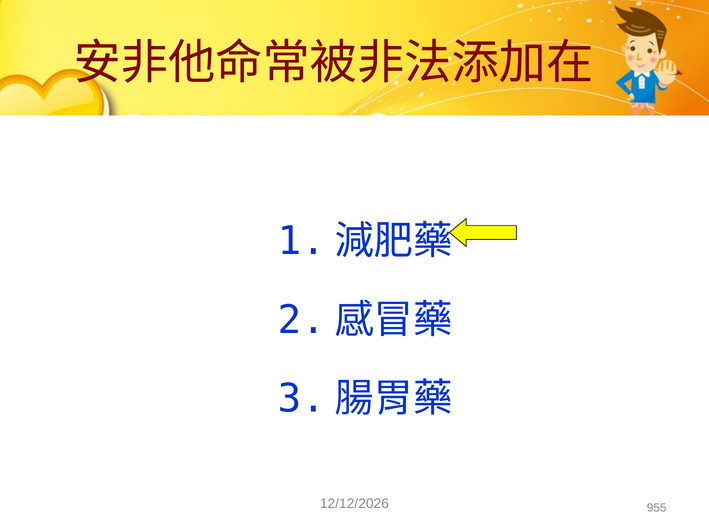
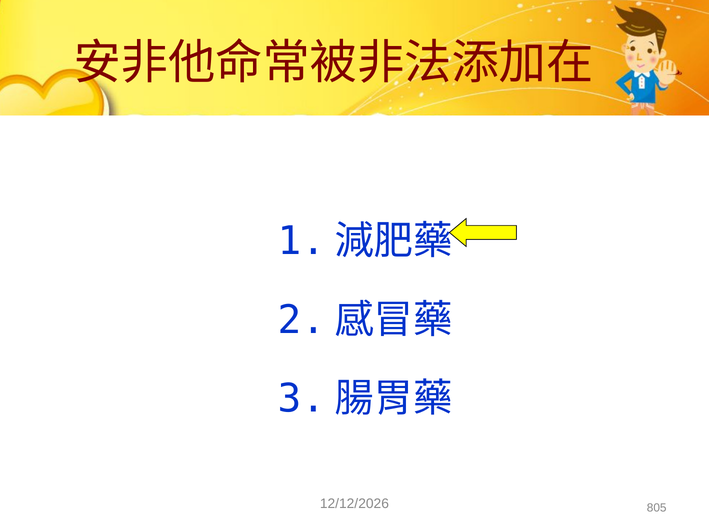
955: 955 -> 805
